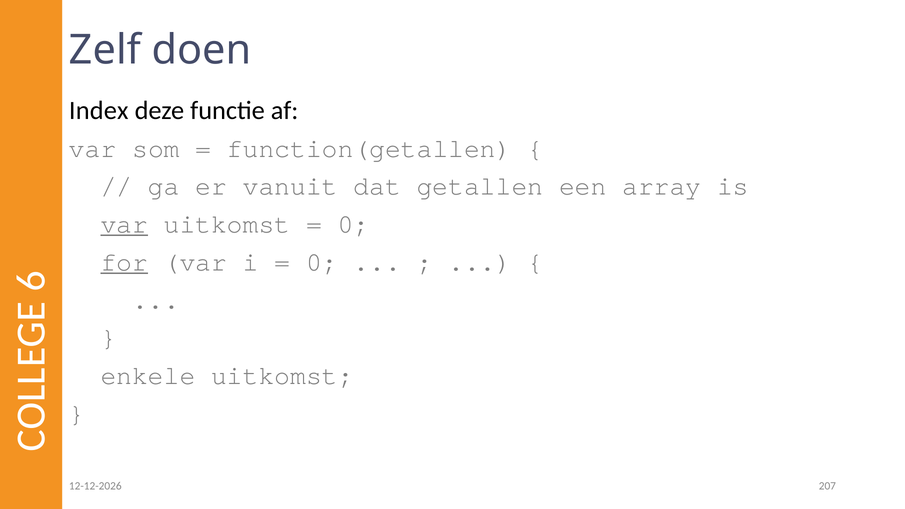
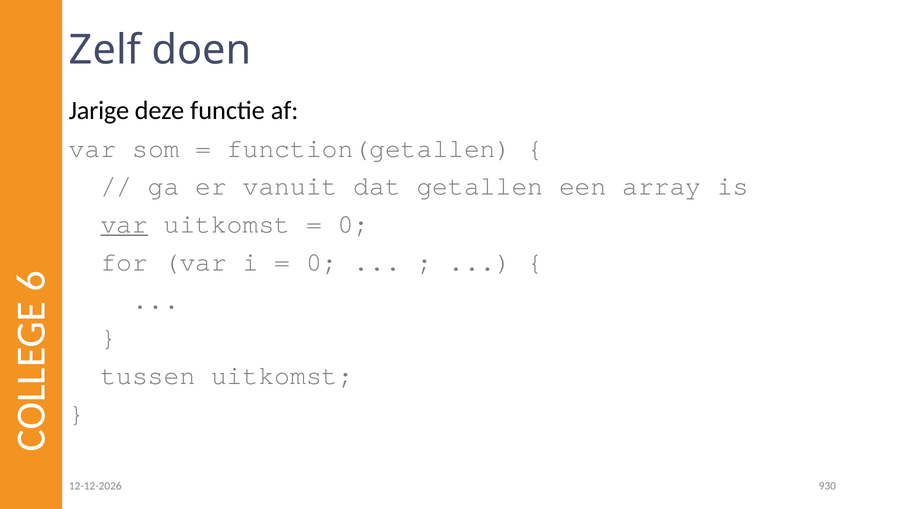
Index: Index -> Jarige
for underline: present -> none
enkele: enkele -> tussen
207: 207 -> 930
